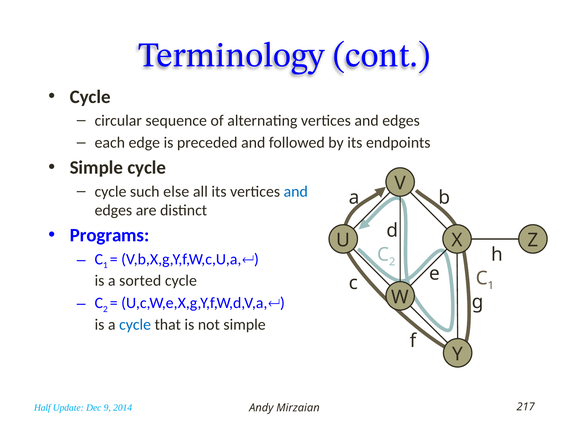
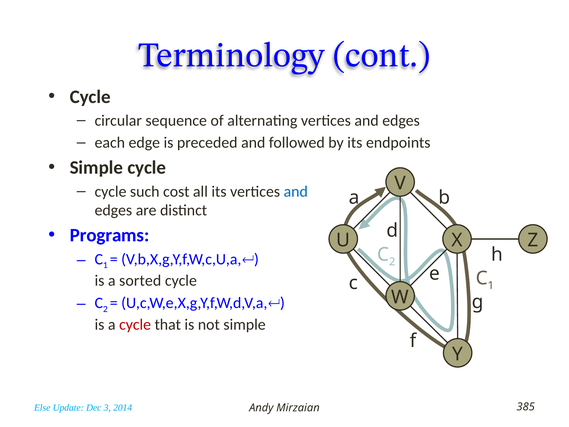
else: else -> cost
cycle at (135, 324) colour: blue -> red
Half: Half -> Else
9: 9 -> 3
217: 217 -> 385
